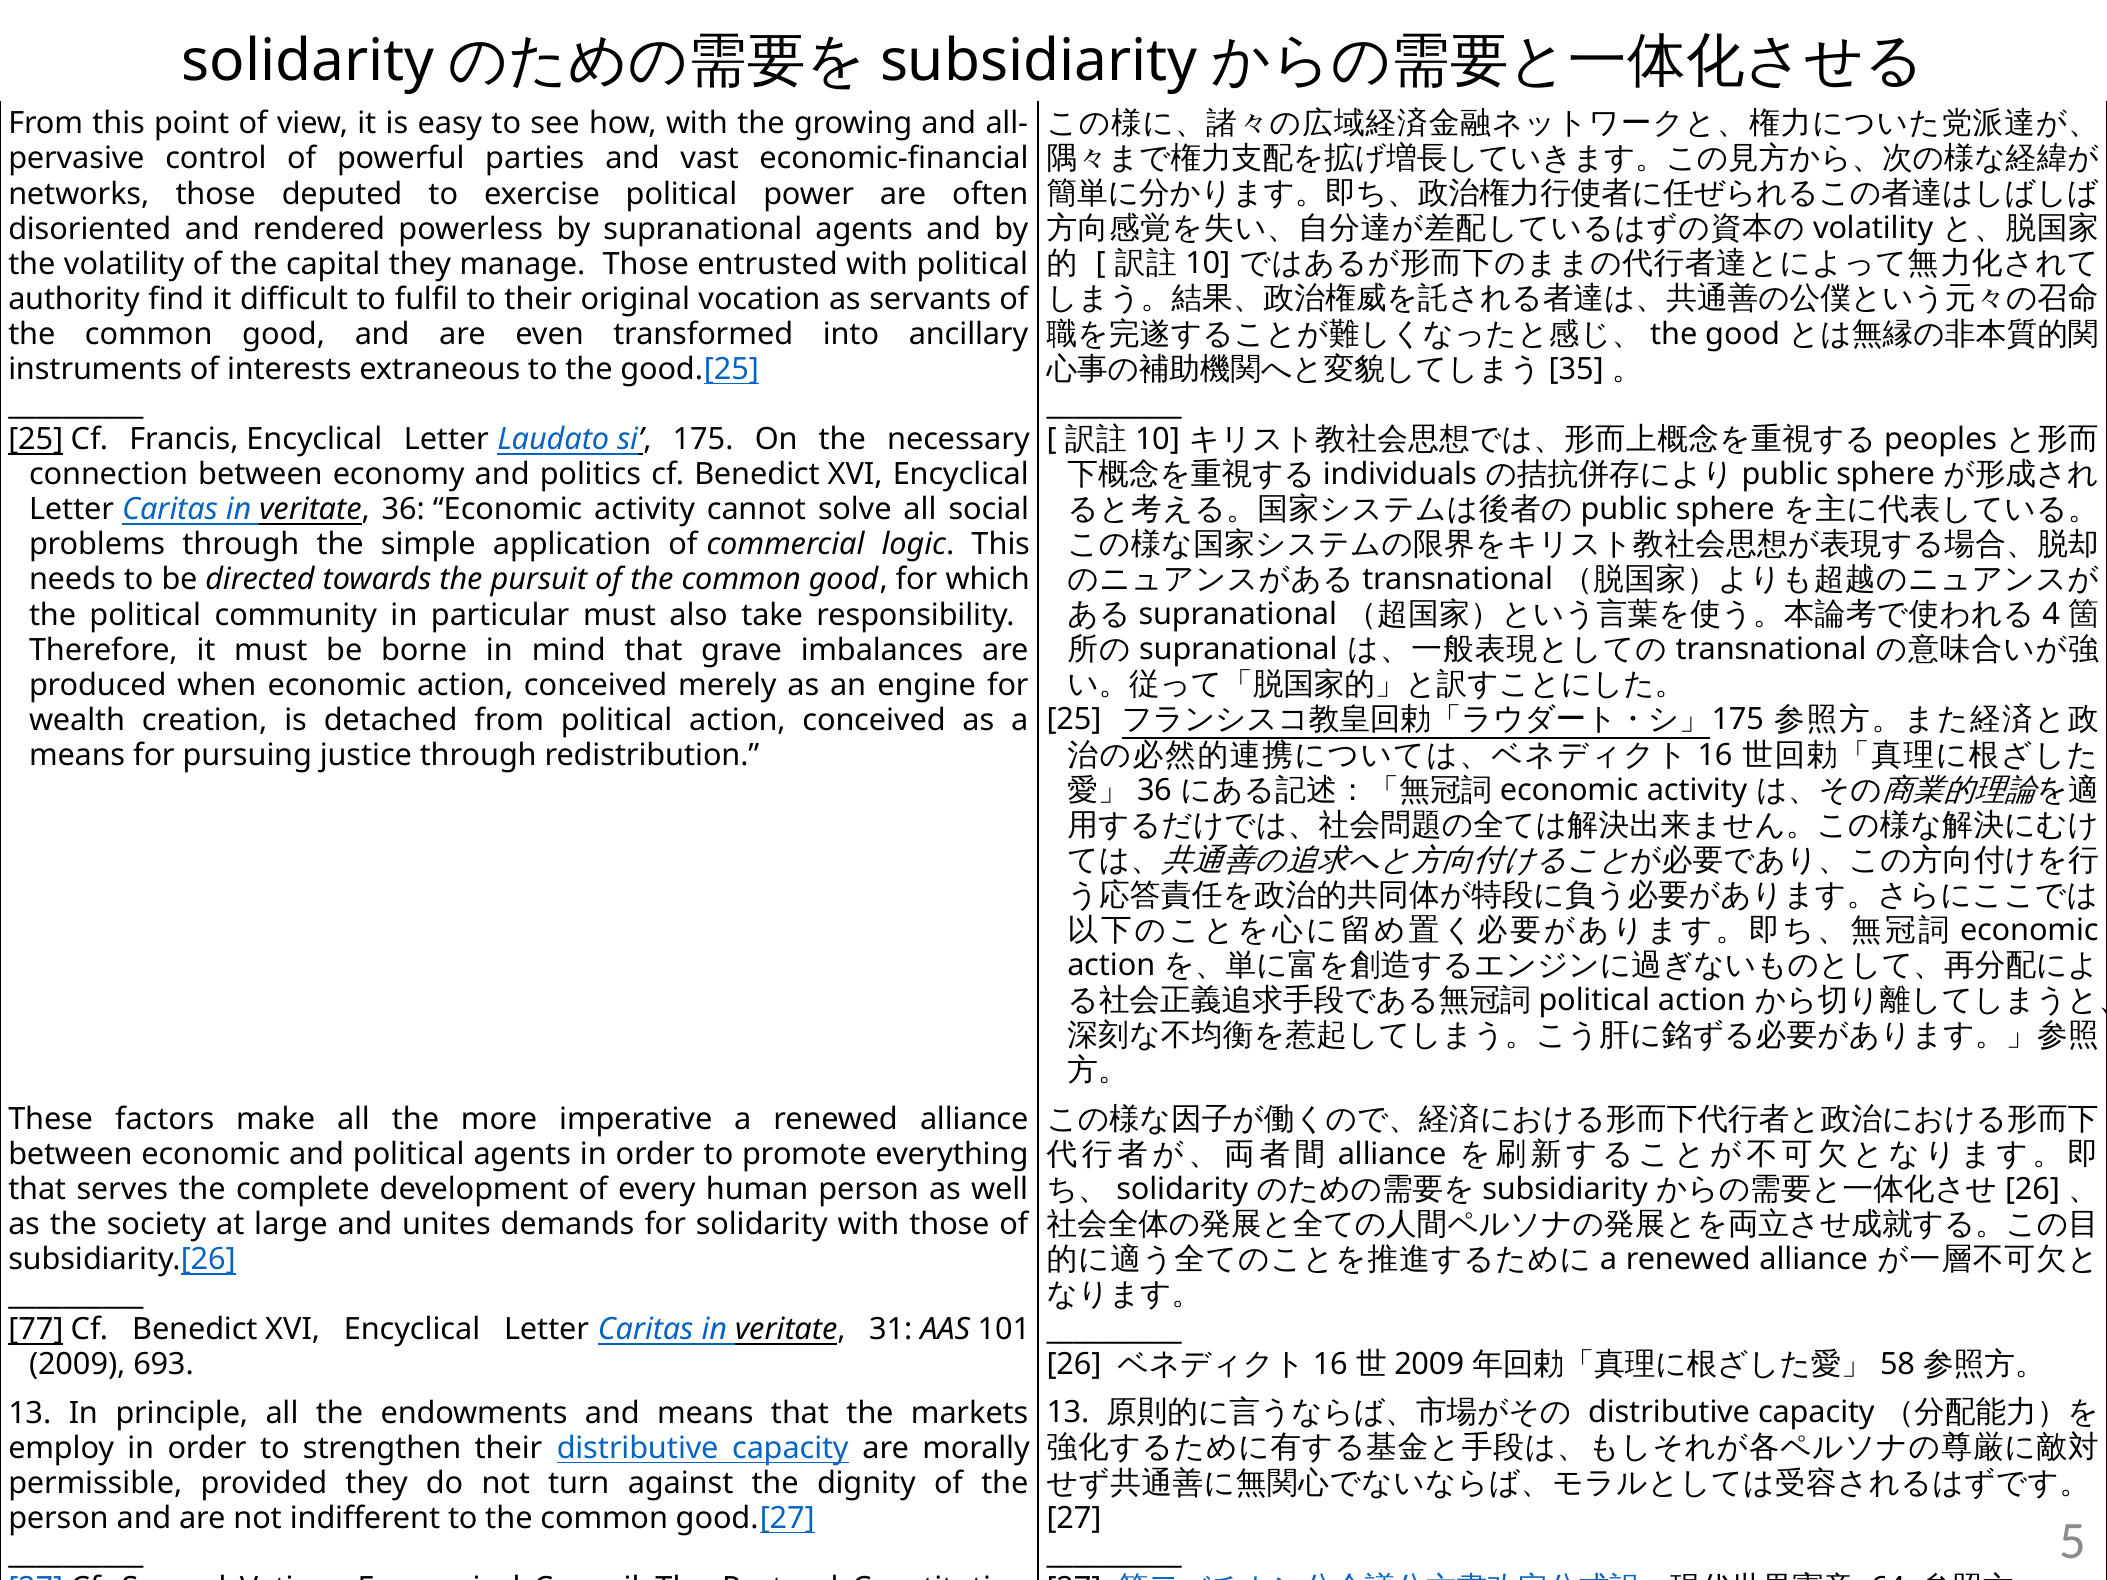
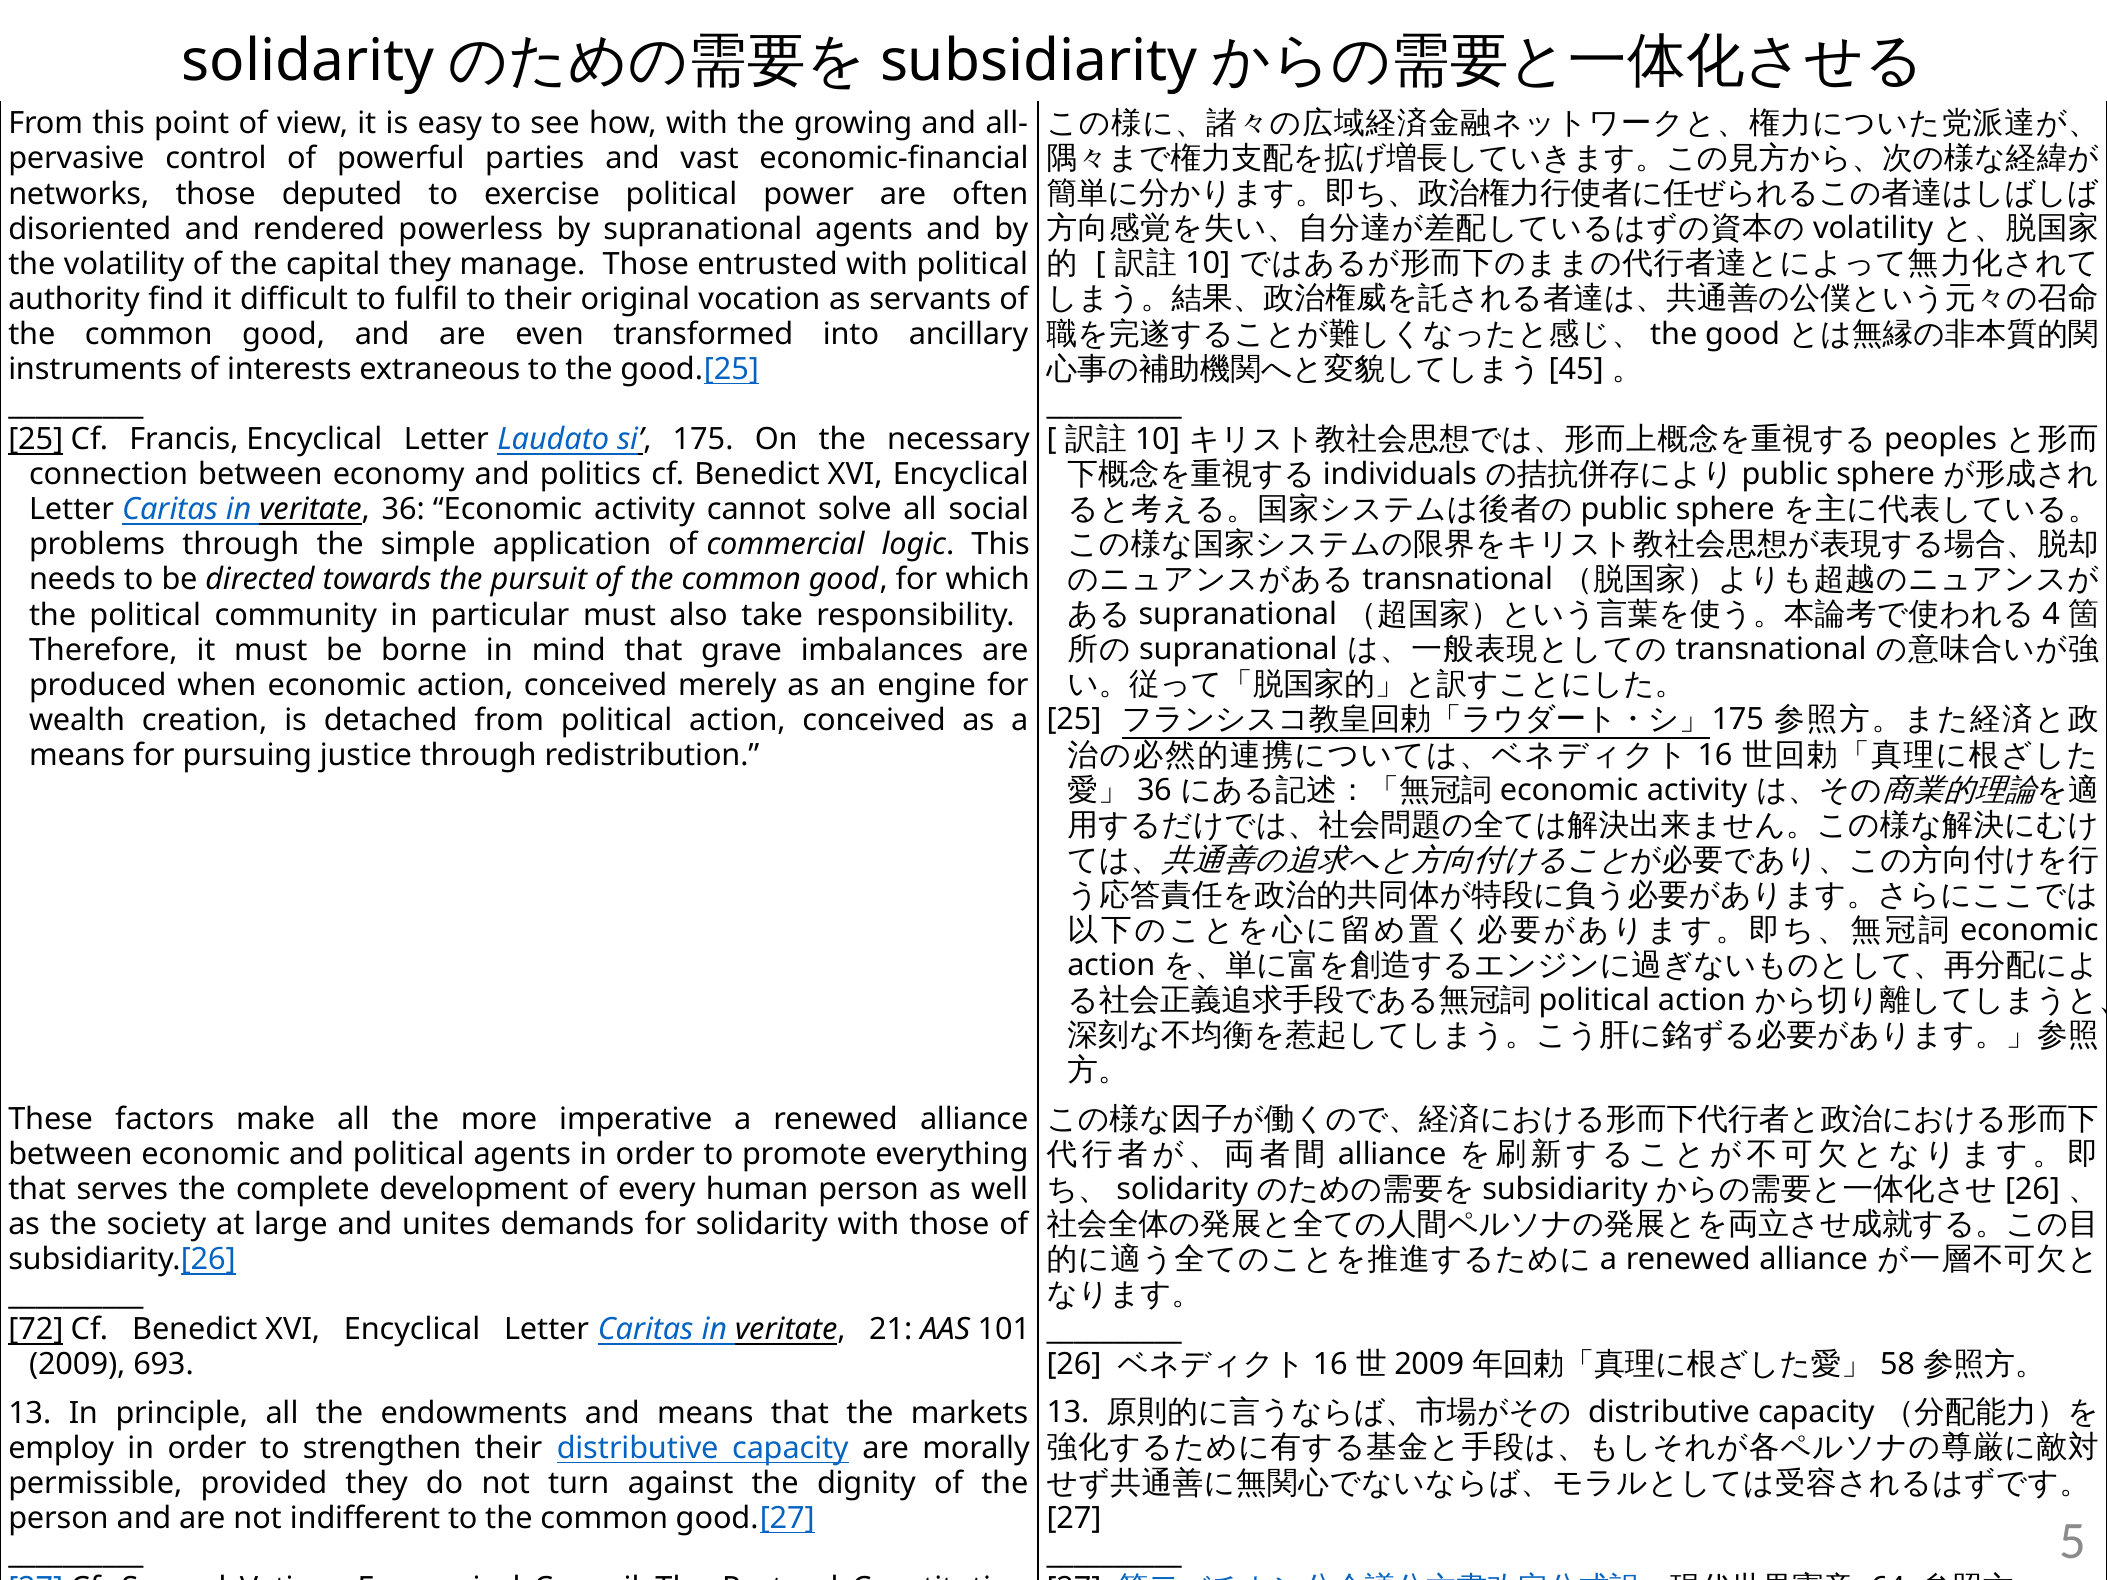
35: 35 -> 45
77: 77 -> 72
31: 31 -> 21
